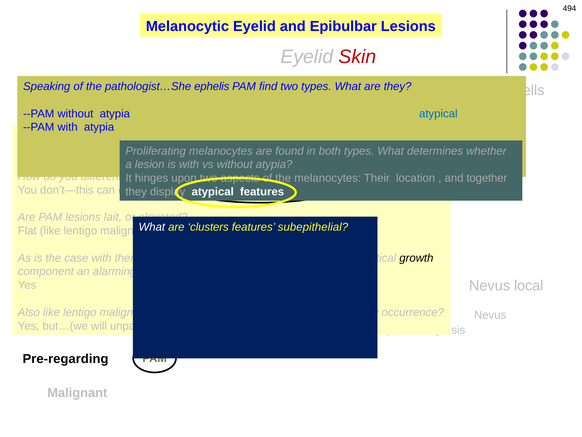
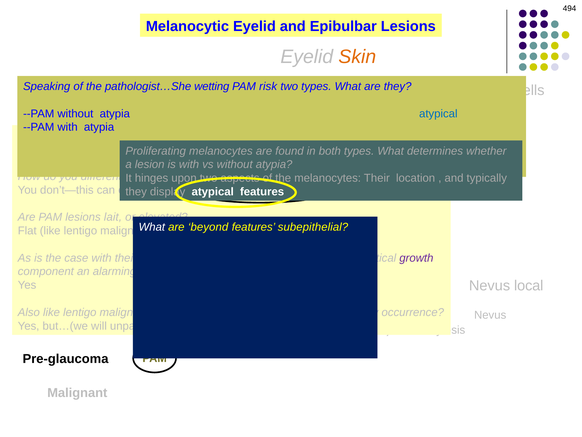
Skin colour: red -> orange
ephelis at (212, 86): ephelis -> wetting
PAM find: find -> risk
together: together -> typically
clusters: clusters -> beyond
growth colour: black -> purple
Pre-regarding: Pre-regarding -> Pre-glaucoma
